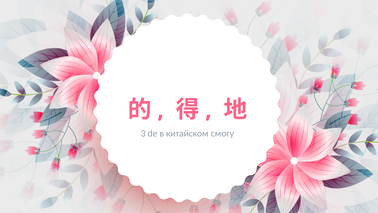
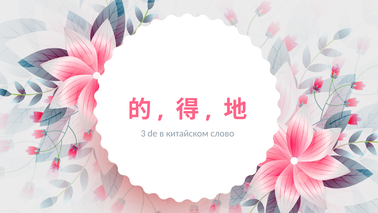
смогу: смогу -> слово
